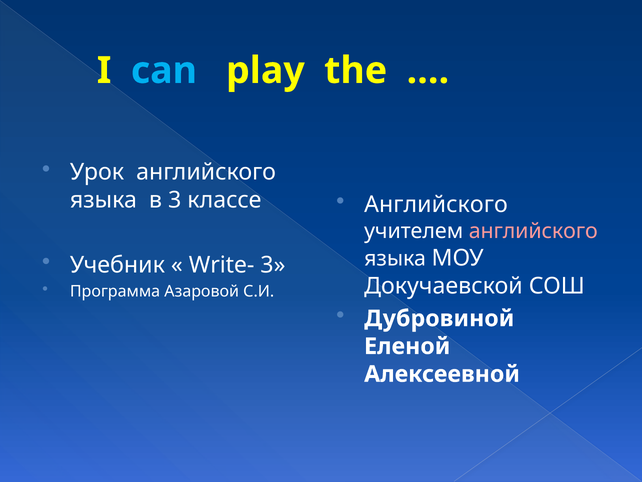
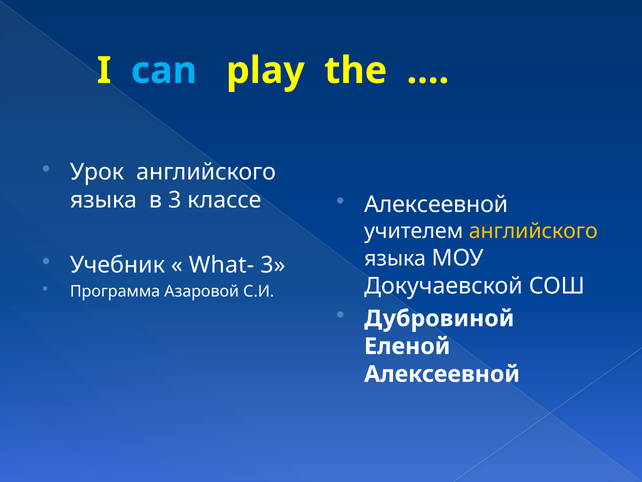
Английского at (436, 204): Английского -> Алексеевной
английского at (533, 231) colour: pink -> yellow
Write-: Write- -> What-
